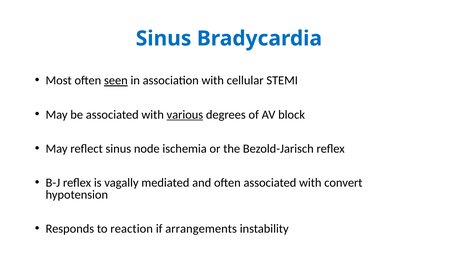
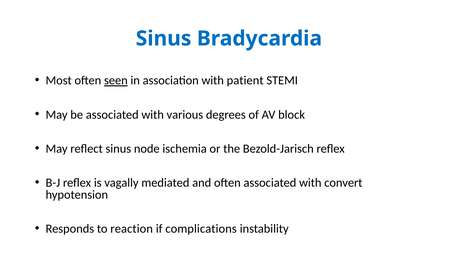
cellular: cellular -> patient
various underline: present -> none
arrangements: arrangements -> complications
